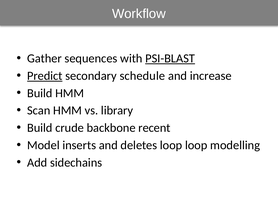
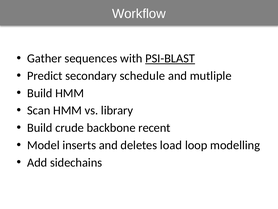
Predict underline: present -> none
increase: increase -> mutliple
deletes loop: loop -> load
